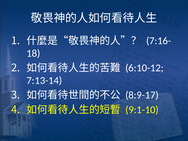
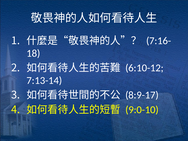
9:1-10: 9:1-10 -> 9:0-10
